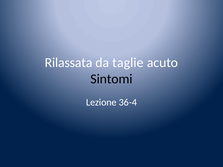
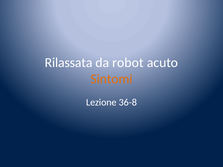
taglie: taglie -> robot
Sintomi colour: black -> orange
36-4: 36-4 -> 36-8
